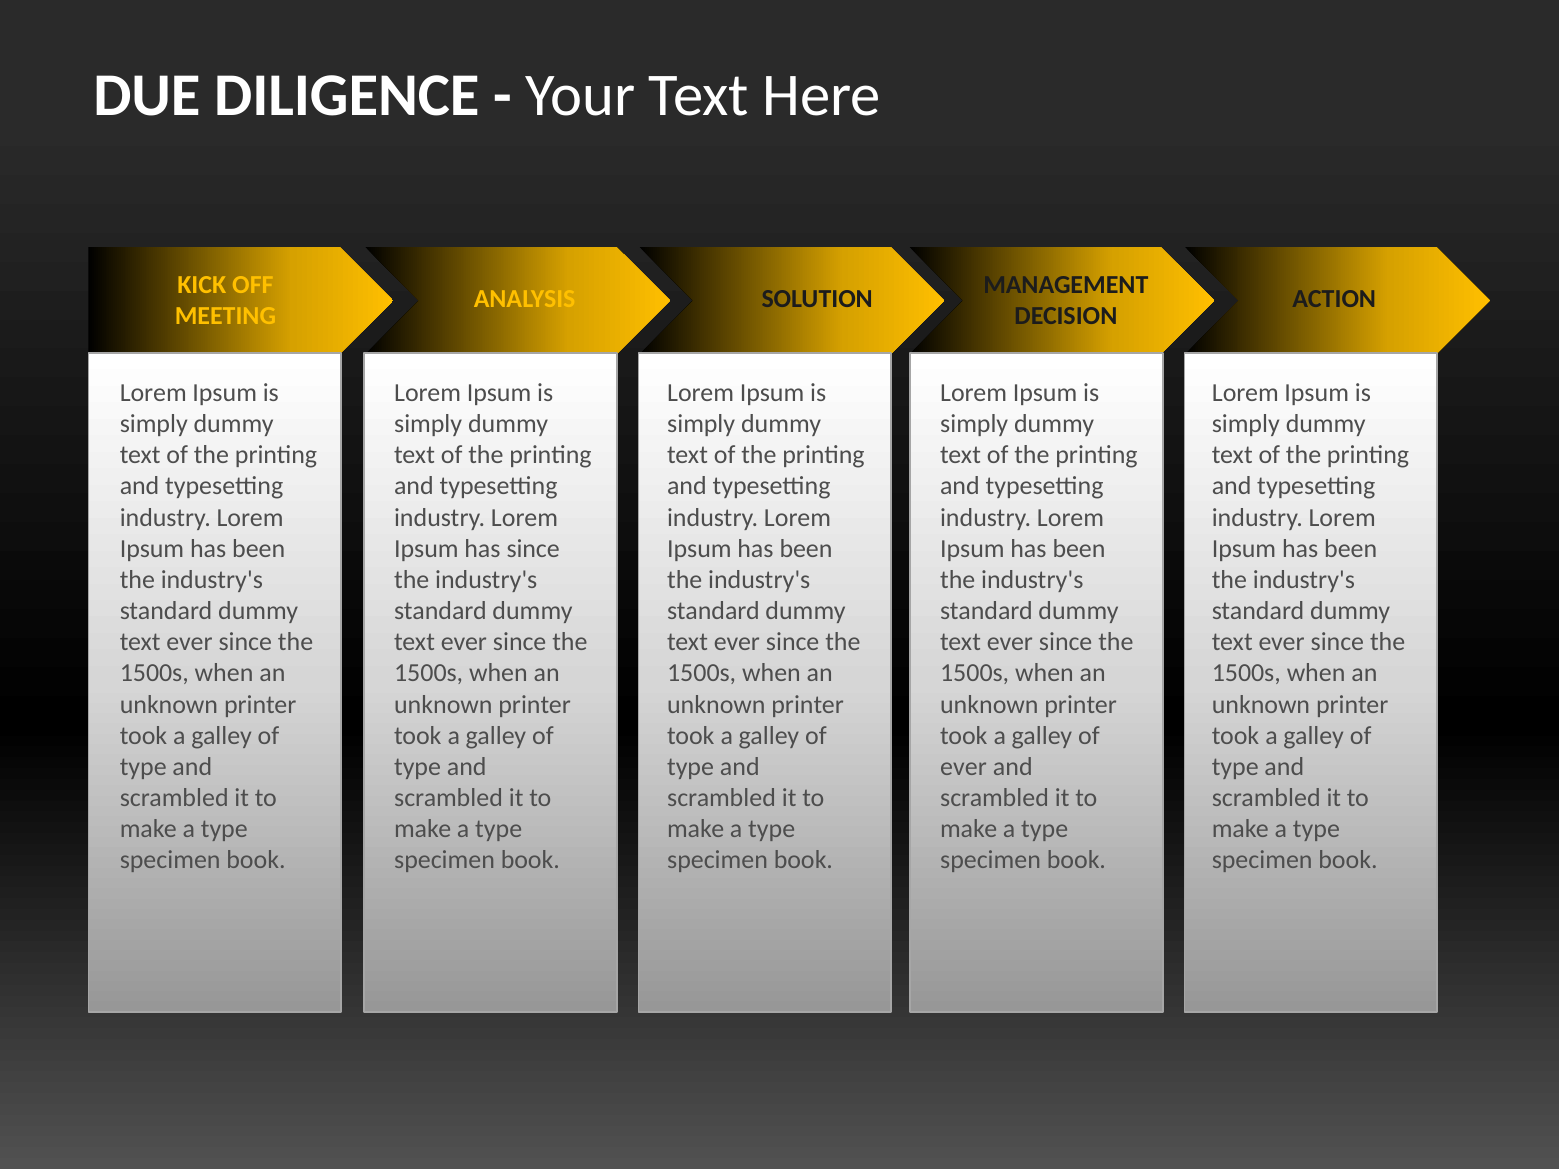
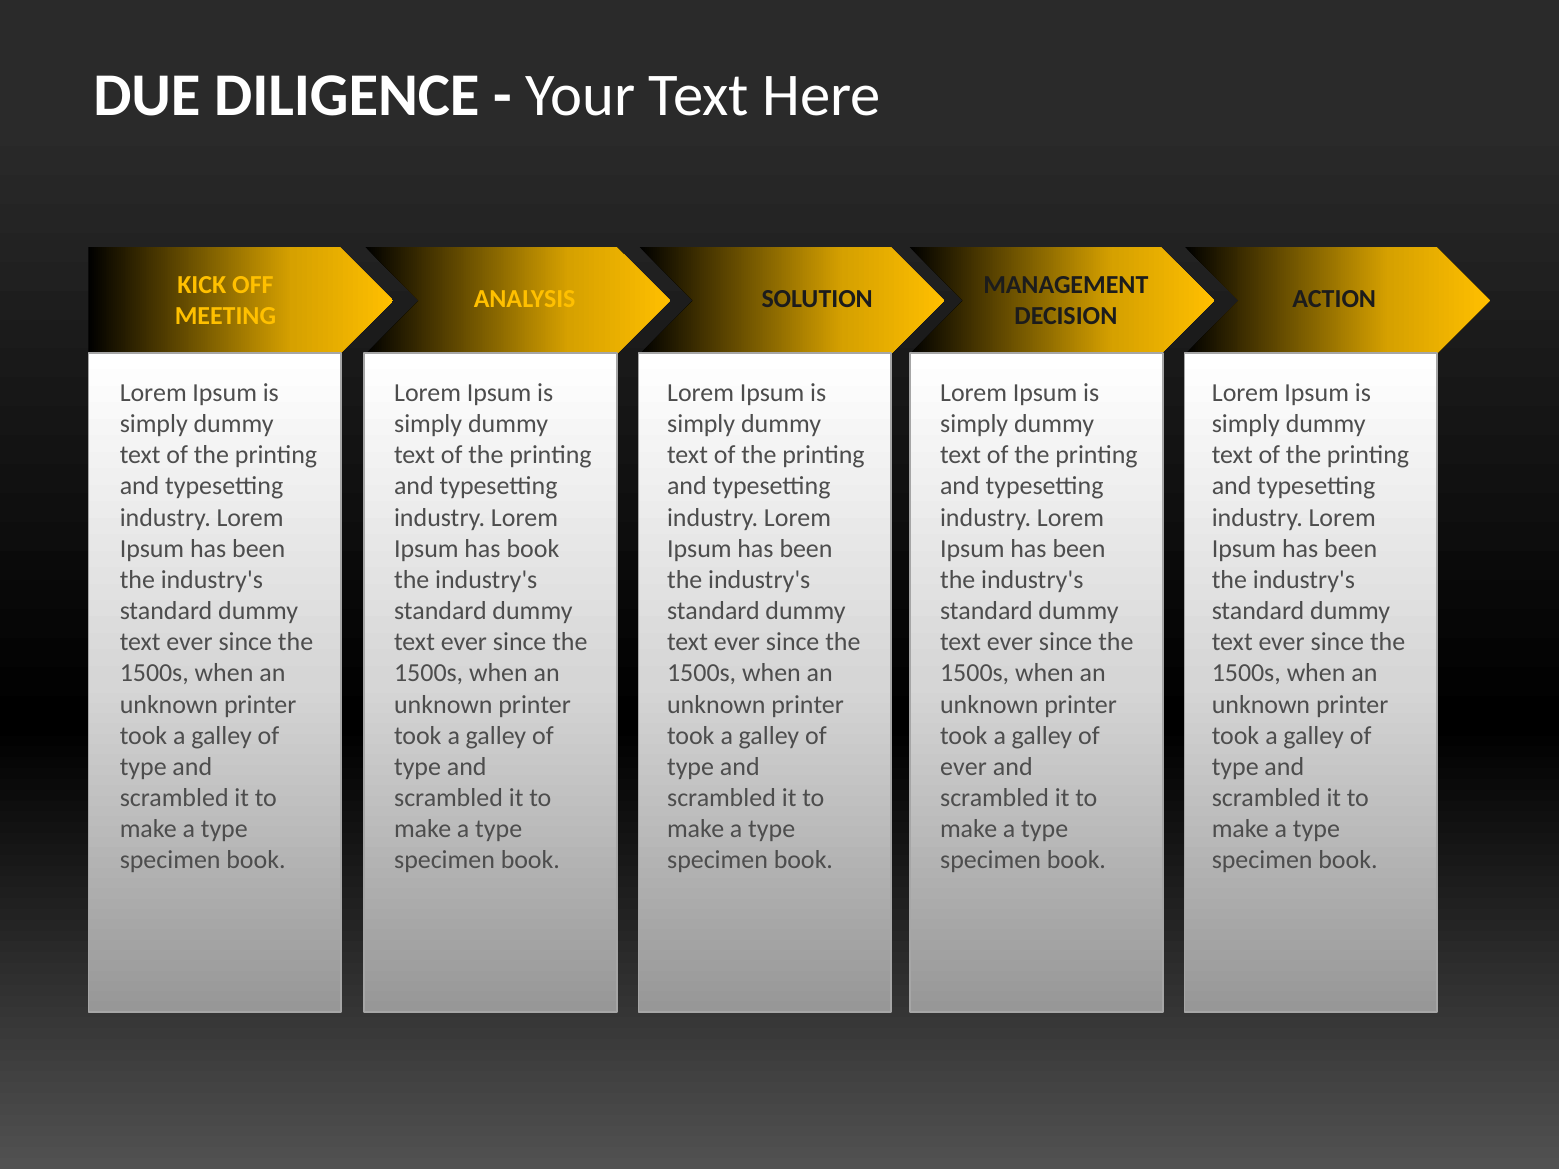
has since: since -> book
